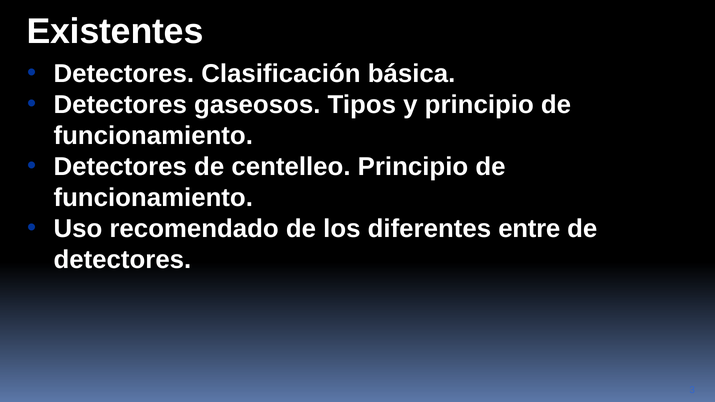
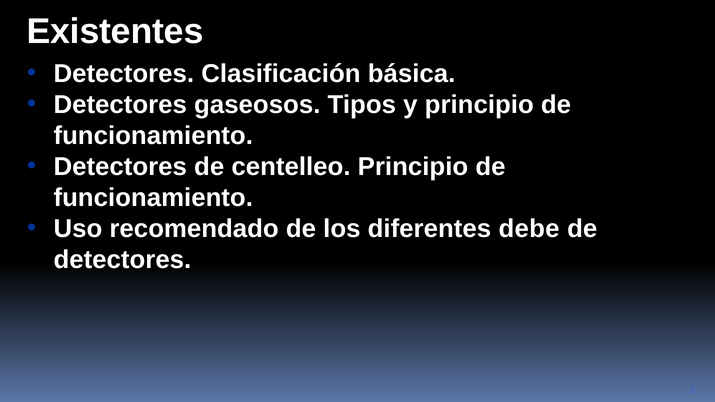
entre: entre -> debe
